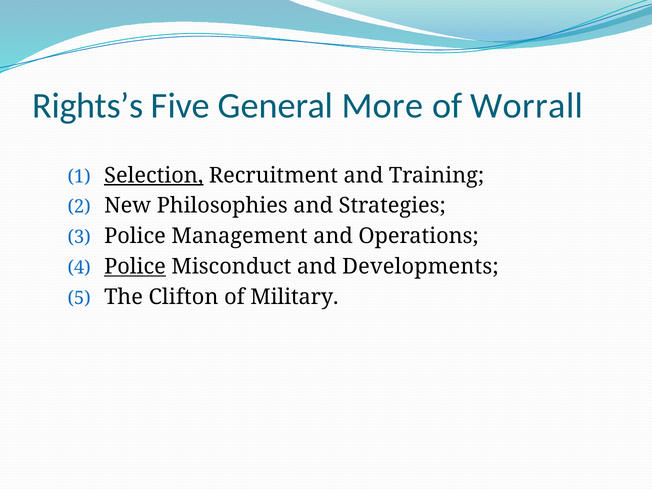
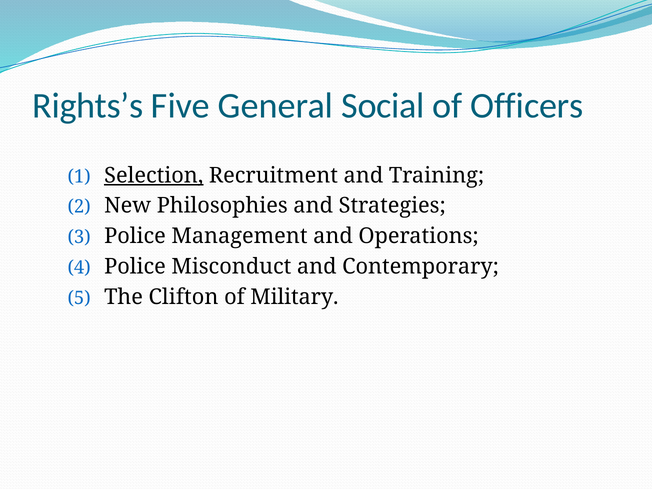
More: More -> Social
Worrall: Worrall -> Officers
Police at (135, 267) underline: present -> none
Developments: Developments -> Contemporary
